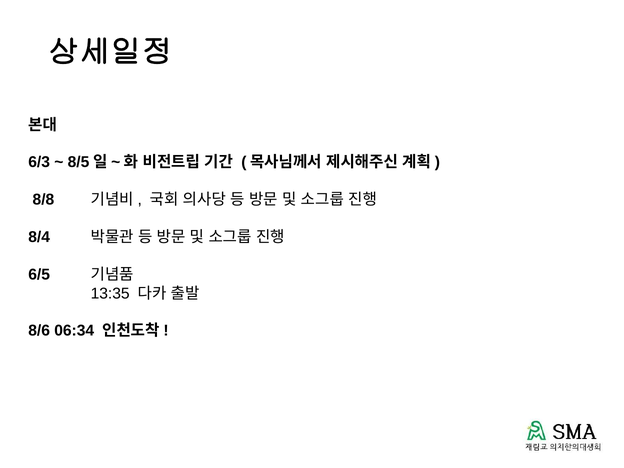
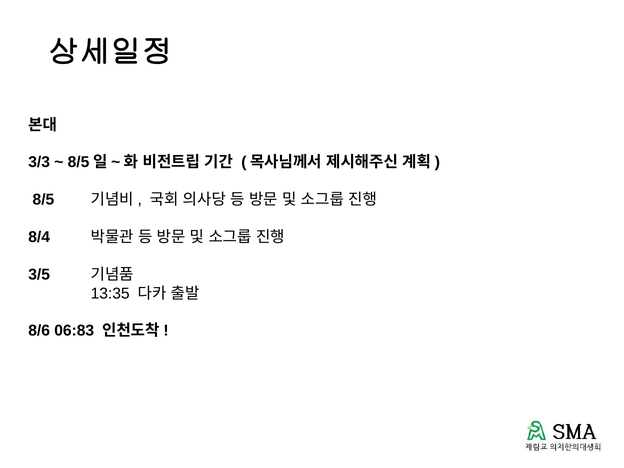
6/3: 6/3 -> 3/3
8/8: 8/8 -> 8/5
6/5: 6/5 -> 3/5
06:34: 06:34 -> 06:83
